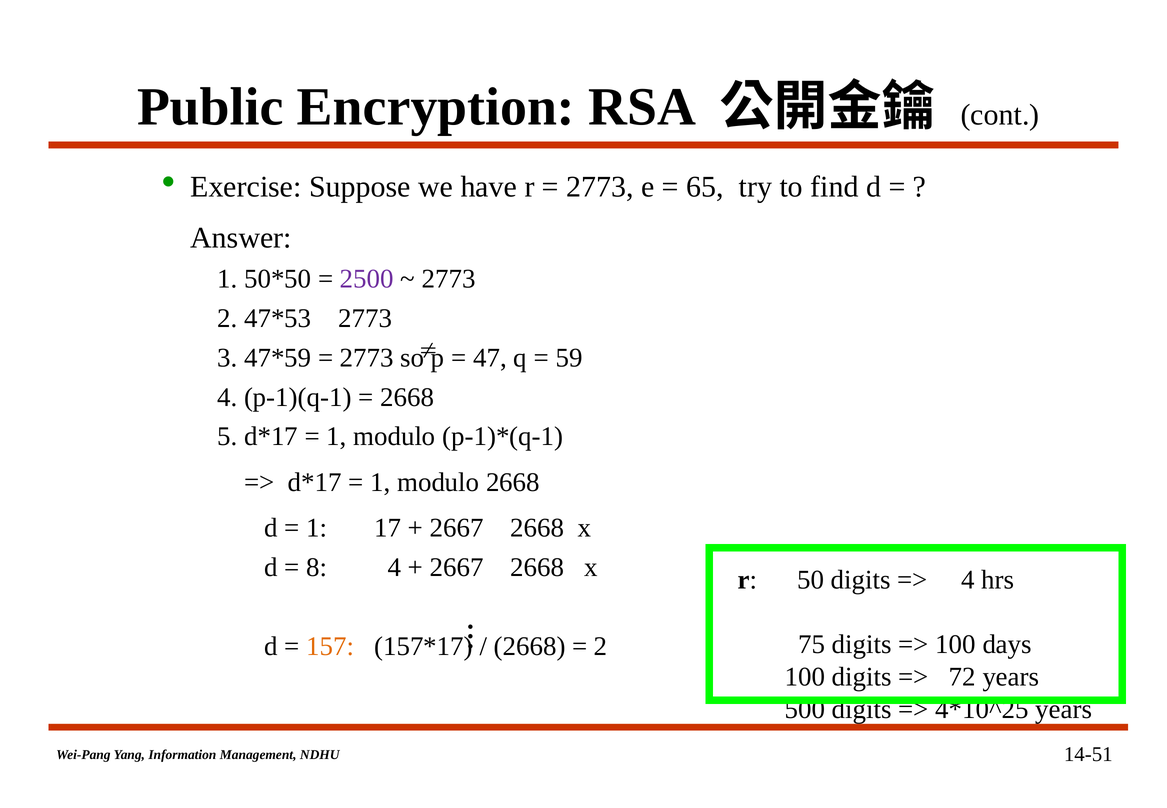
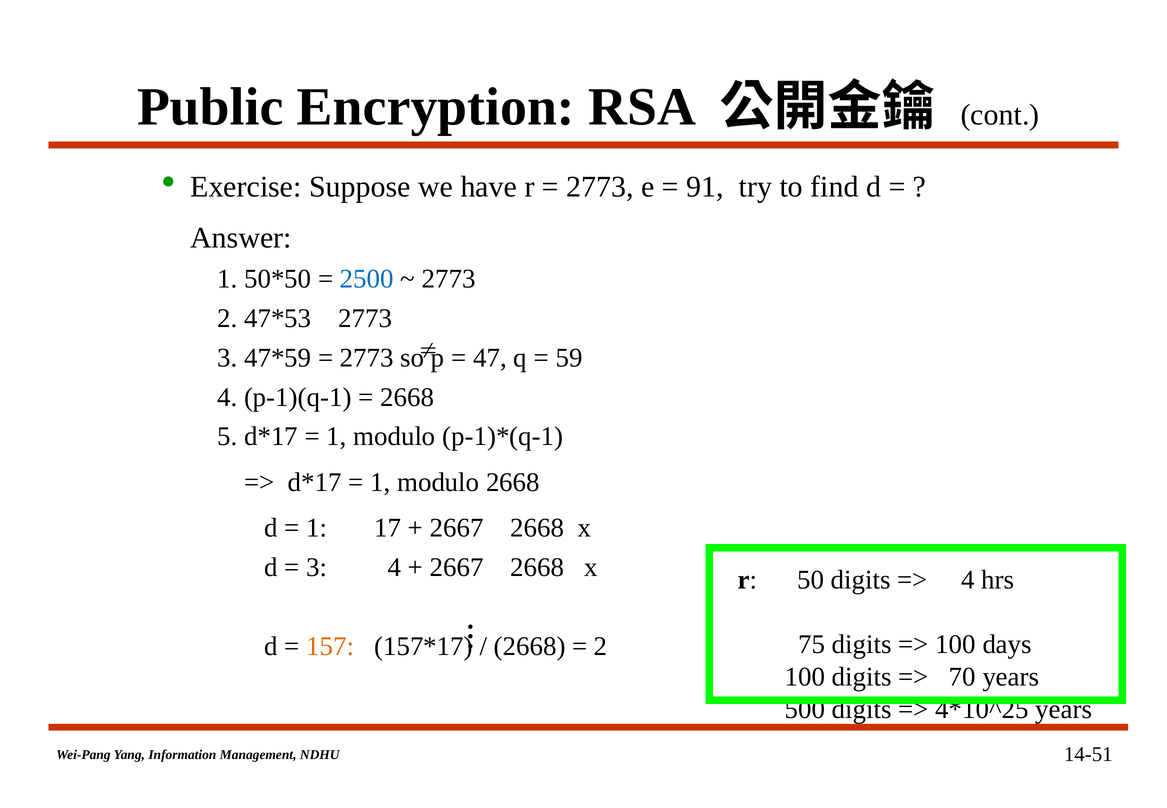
65: 65 -> 91
2500 colour: purple -> blue
8 at (317, 567): 8 -> 3
72: 72 -> 70
